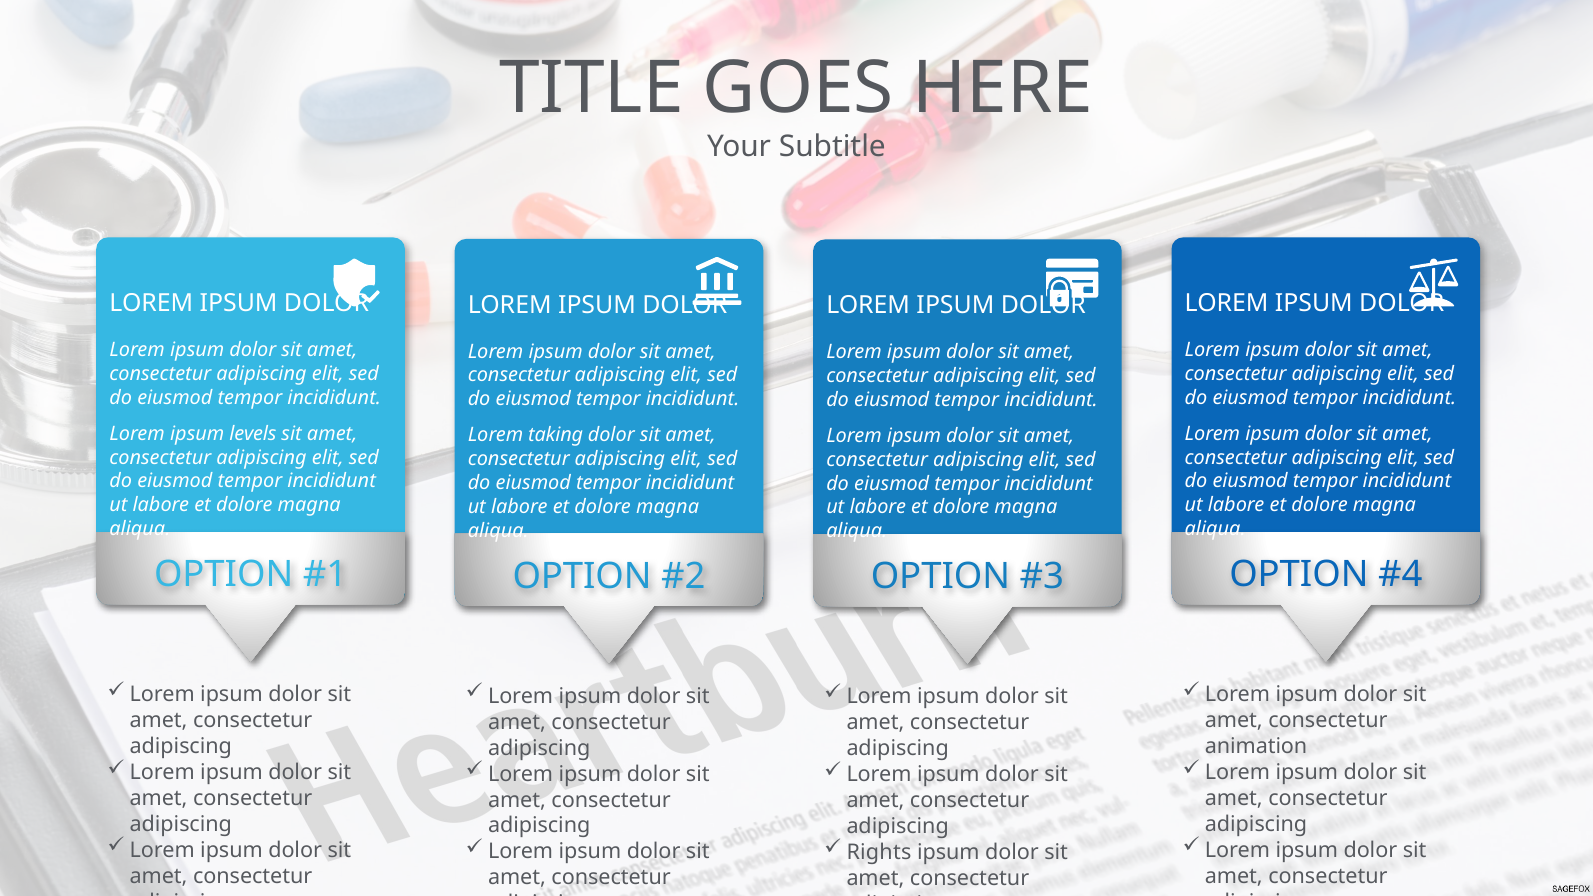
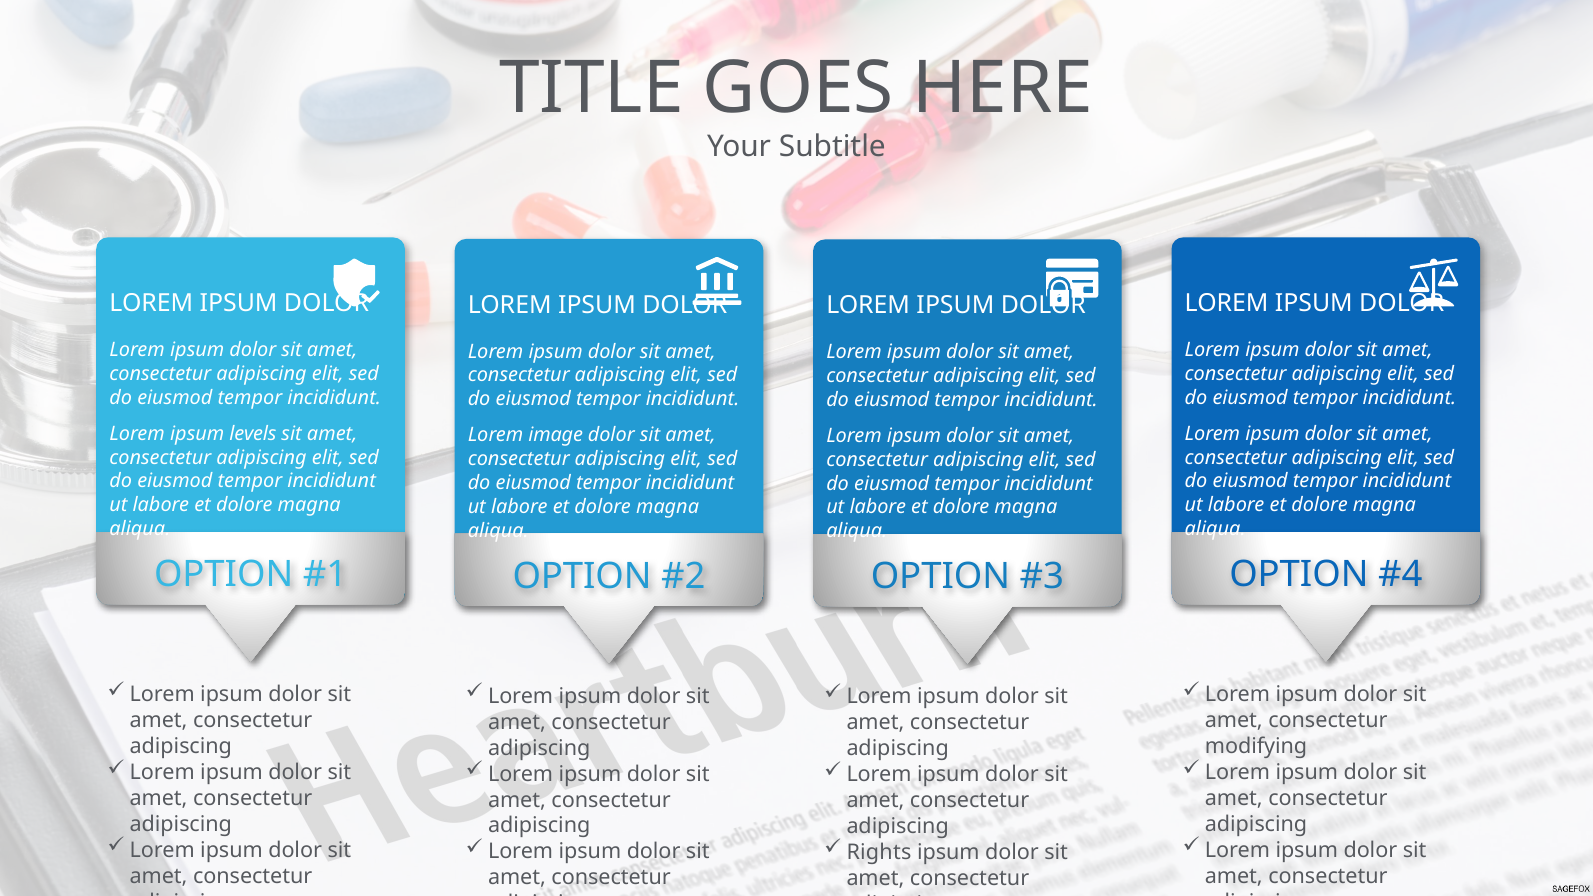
taking: taking -> image
animation: animation -> modifying
